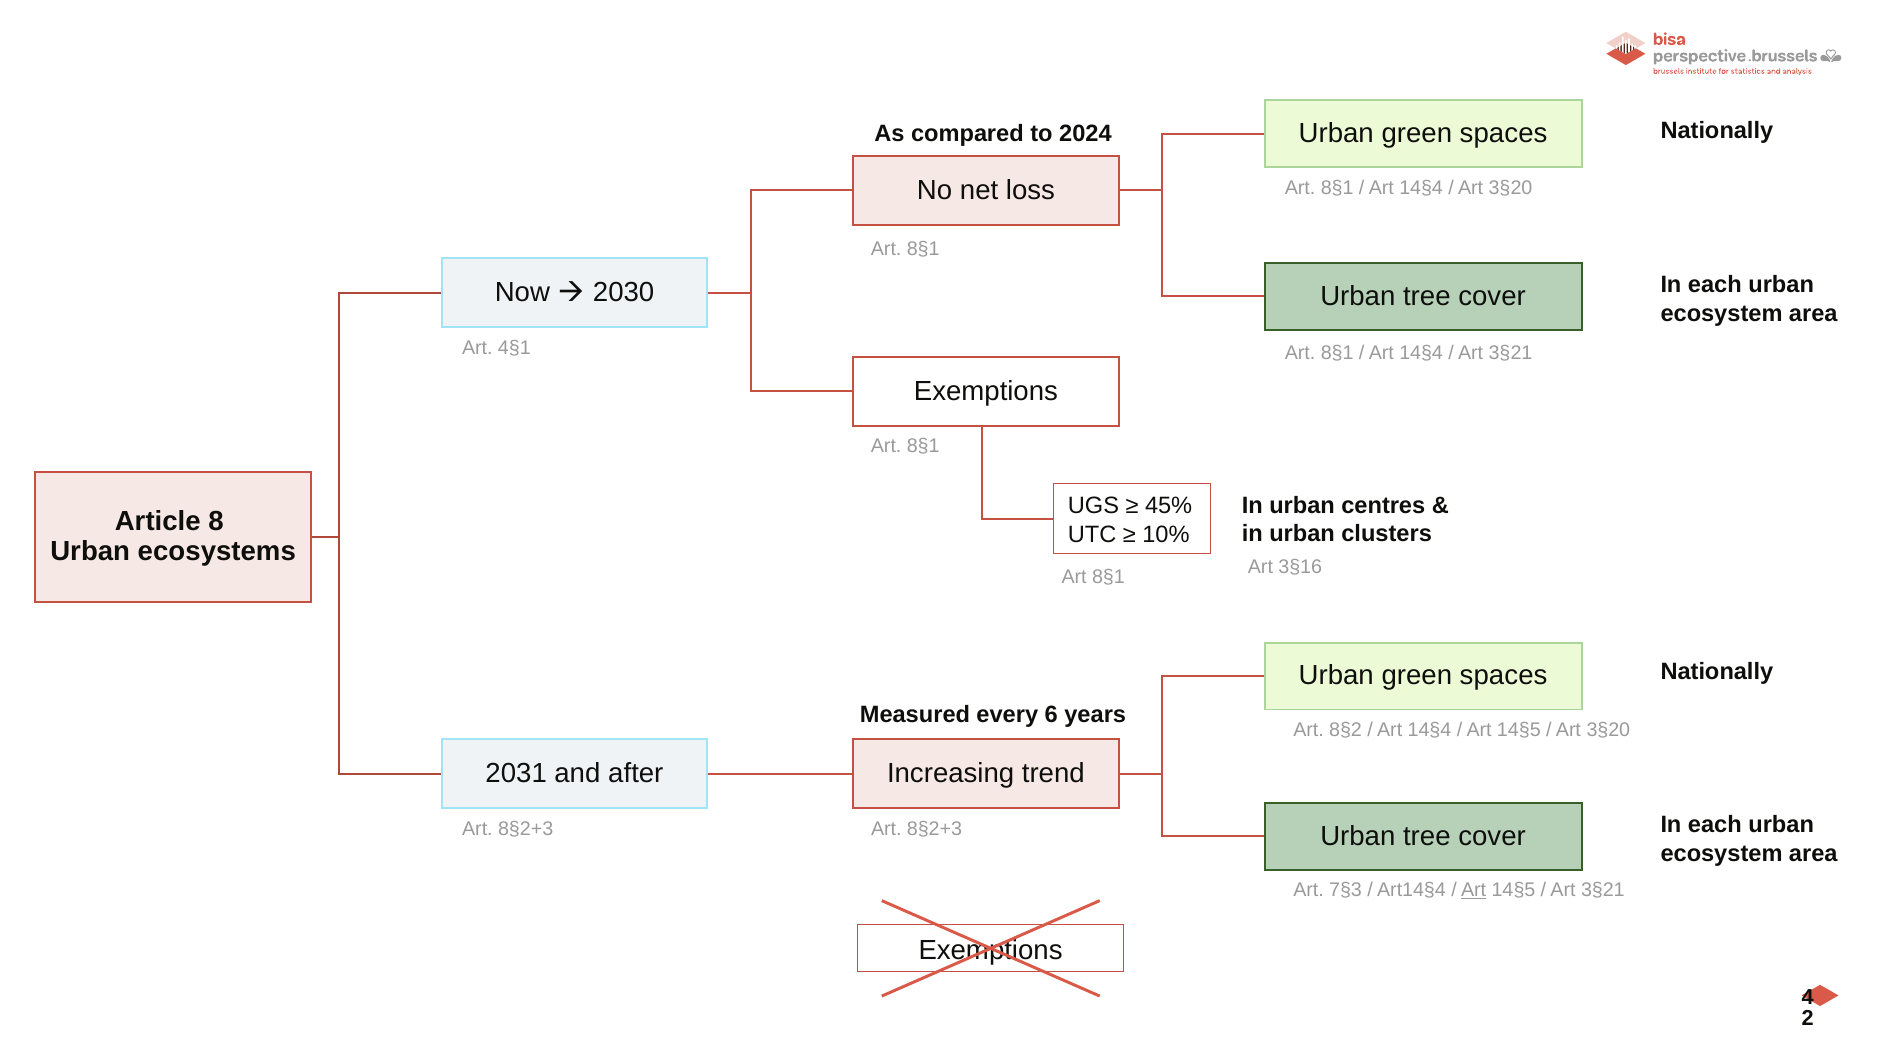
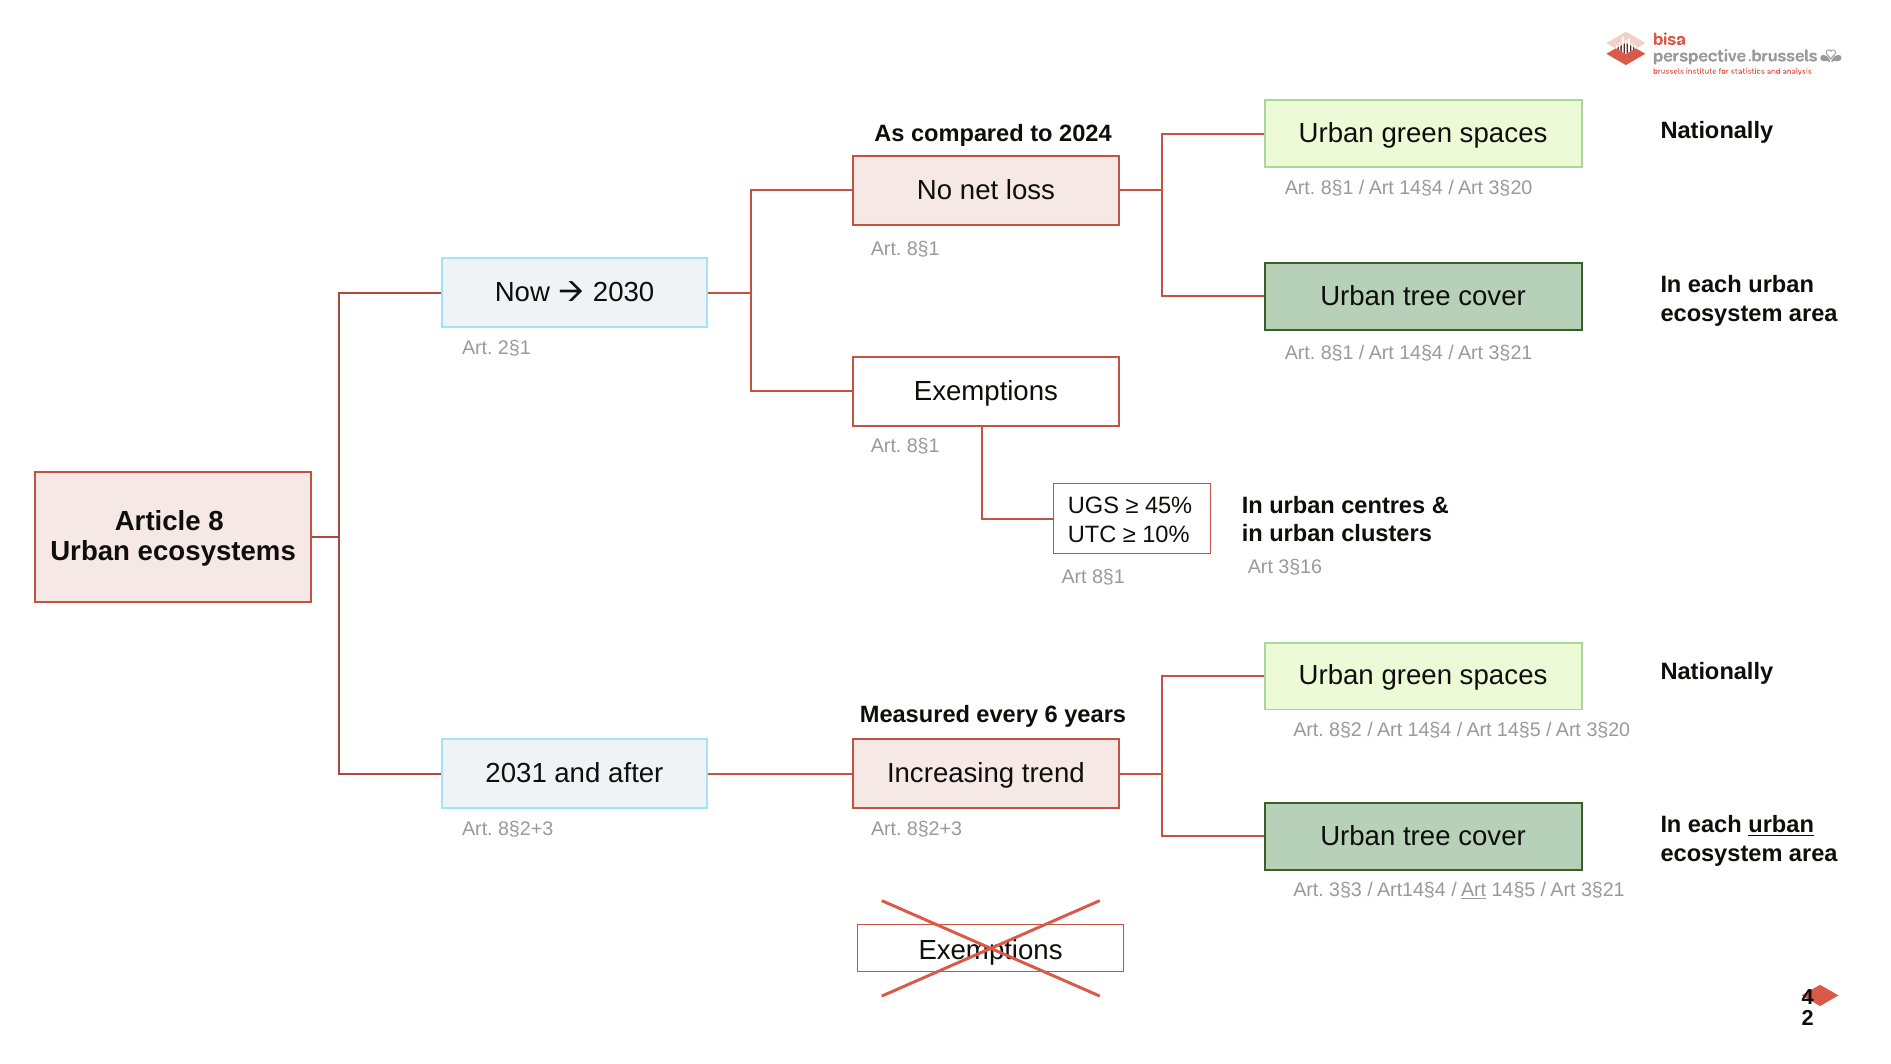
4§1: 4§1 -> 2§1
urban at (1781, 825) underline: none -> present
7§3: 7§3 -> 3§3
